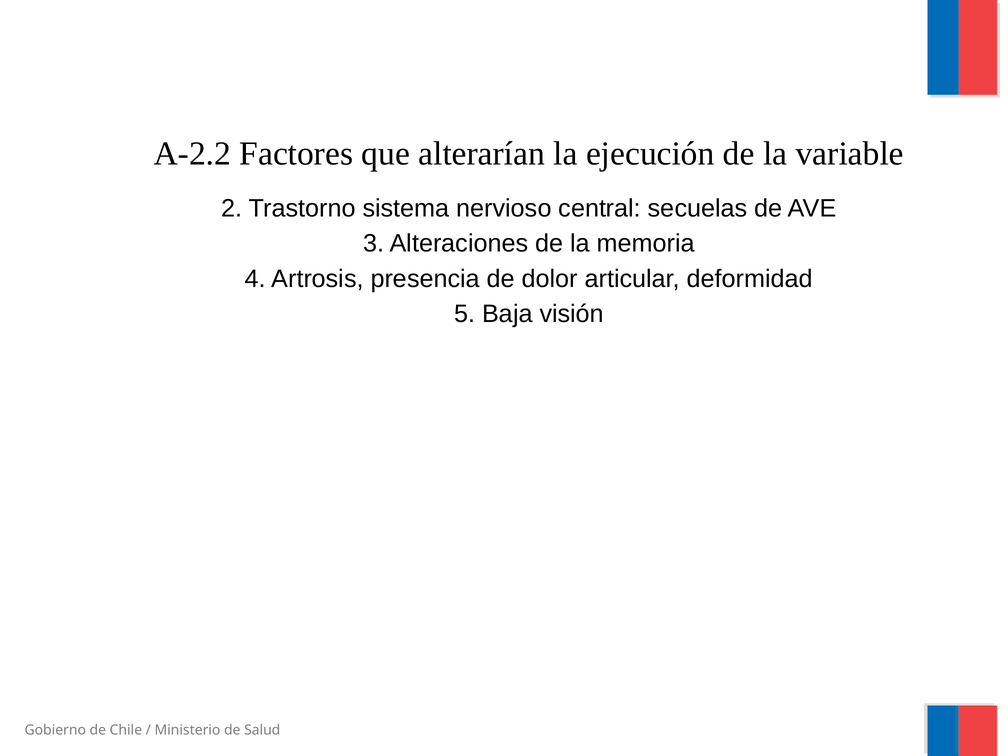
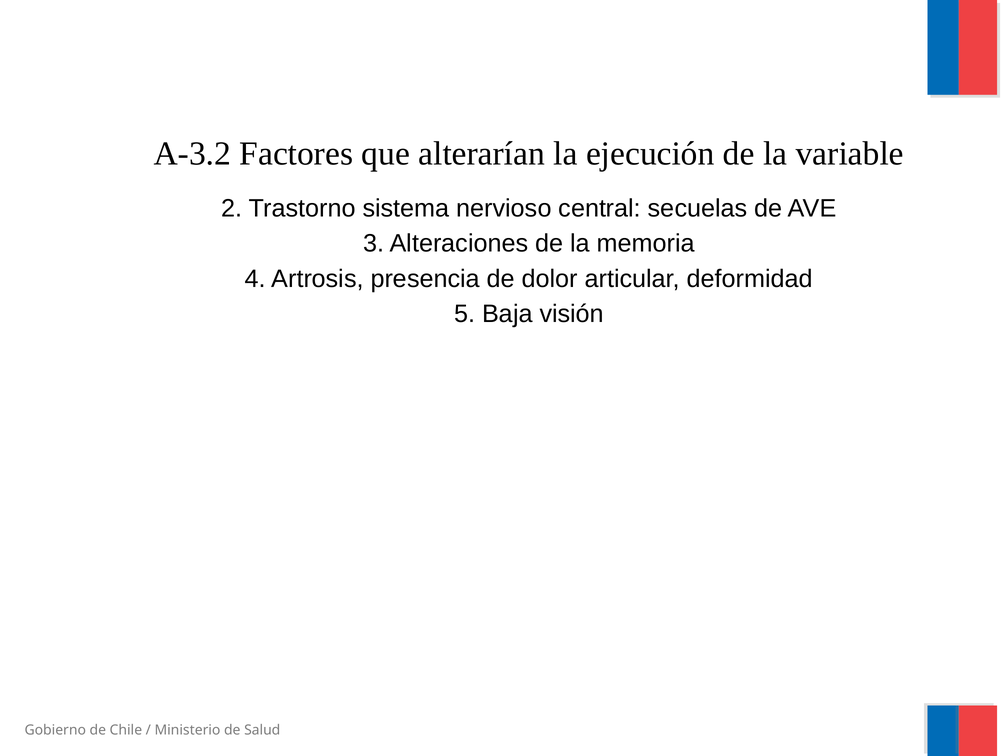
A-2.2: A-2.2 -> A-3.2
